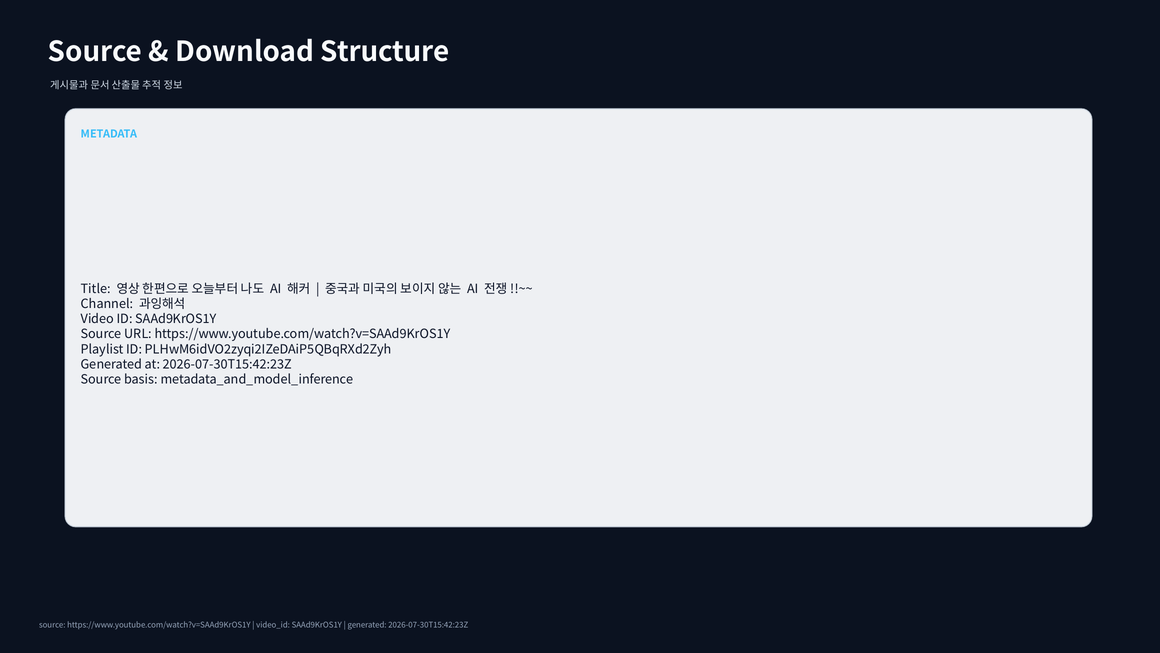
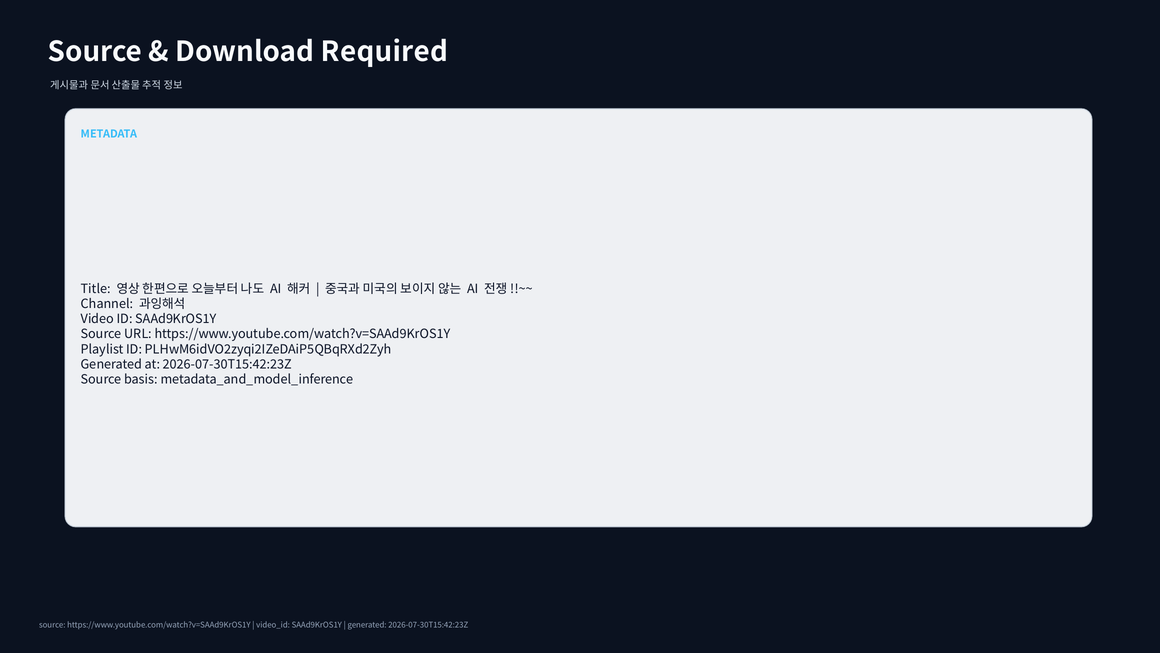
Structure: Structure -> Required
